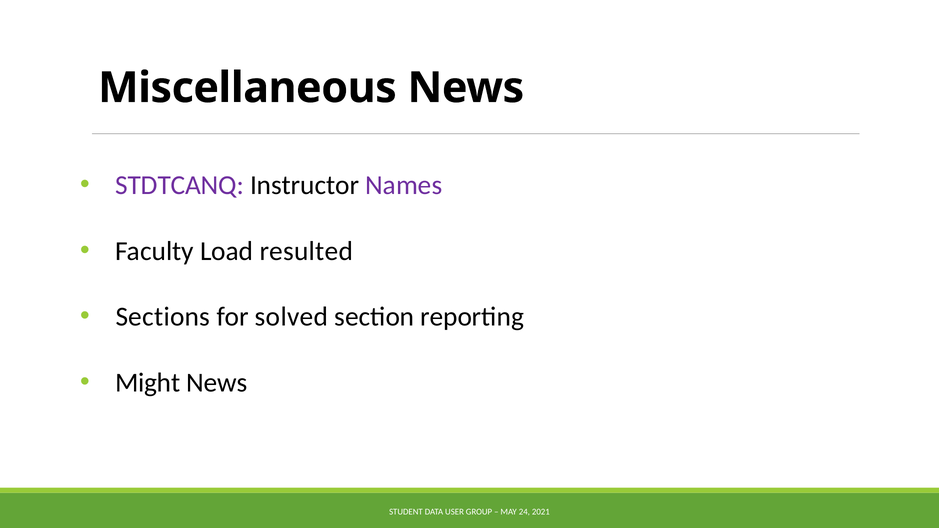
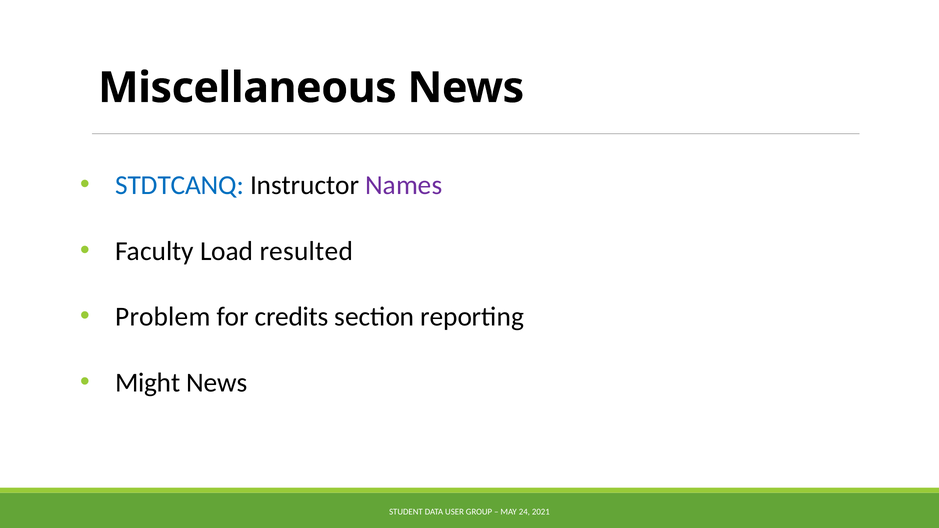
STDTCANQ colour: purple -> blue
Sections: Sections -> Problem
solved: solved -> credits
